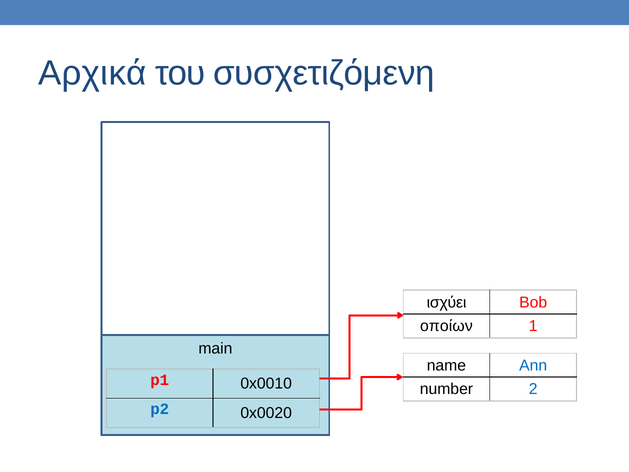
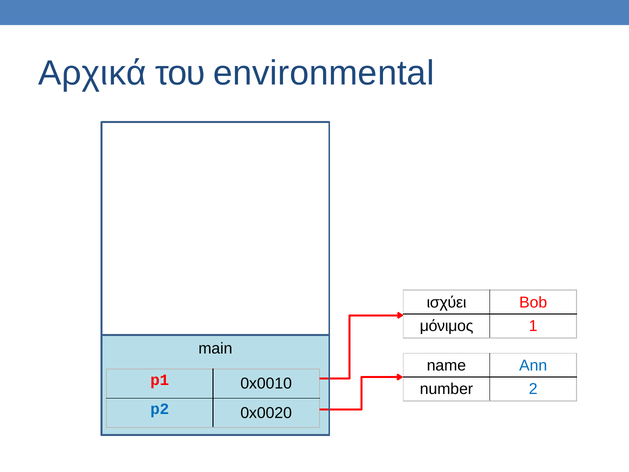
συσχετιζόμενη: συσχετιζόμενη -> environmental
οποίων: οποίων -> μόνιμος
